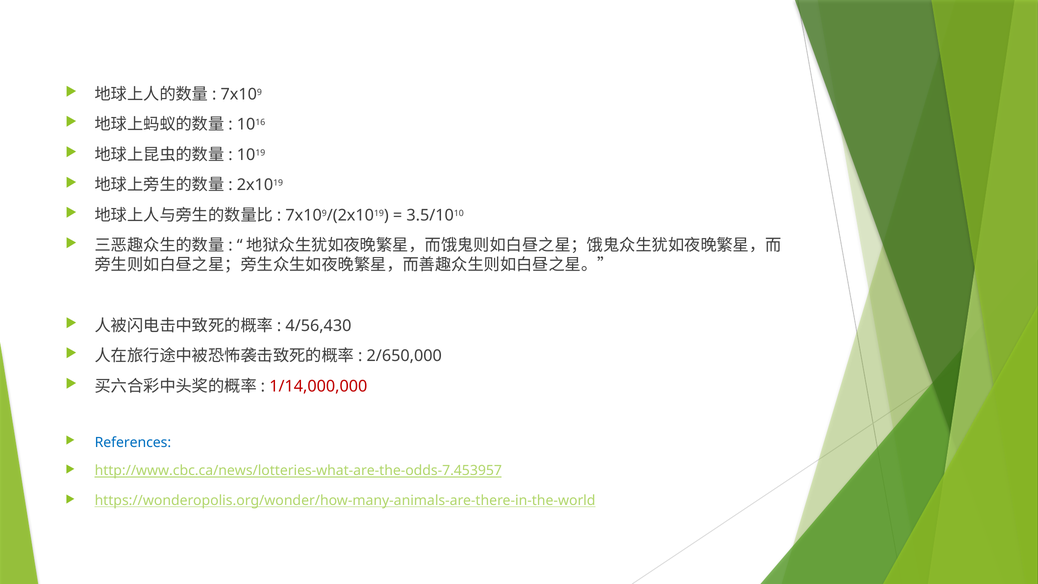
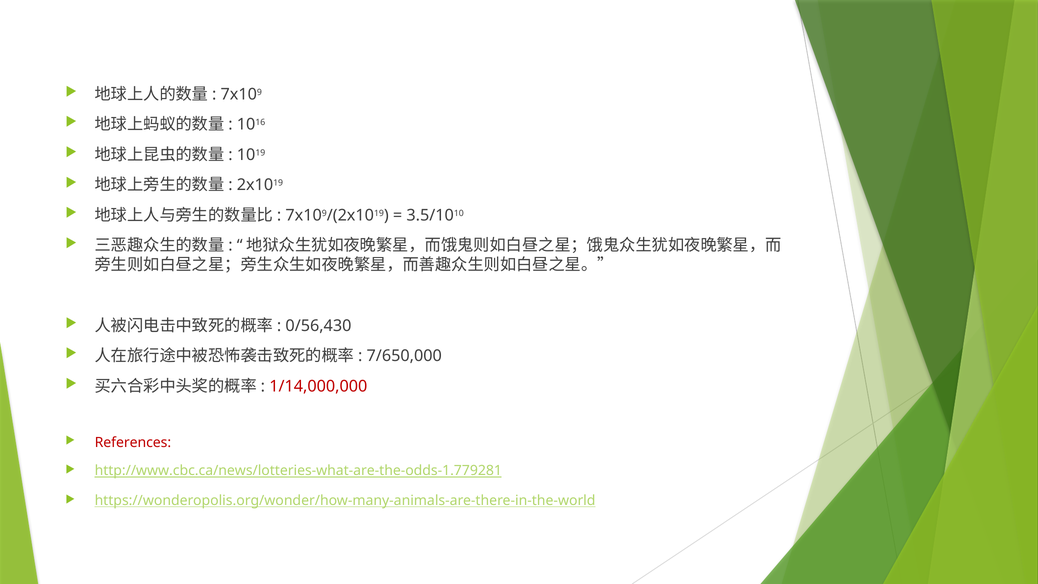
4/56,430: 4/56,430 -> 0/56,430
2/650,000: 2/650,000 -> 7/650,000
References colour: blue -> red
http://www.cbc.ca/news/lotteries-what-are-the-odds-7.453957: http://www.cbc.ca/news/lotteries-what-are-the-odds-7.453957 -> http://www.cbc.ca/news/lotteries-what-are-the-odds-1.779281
